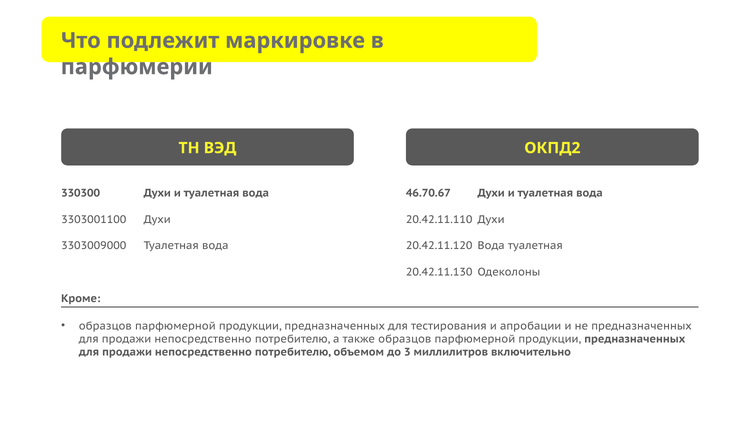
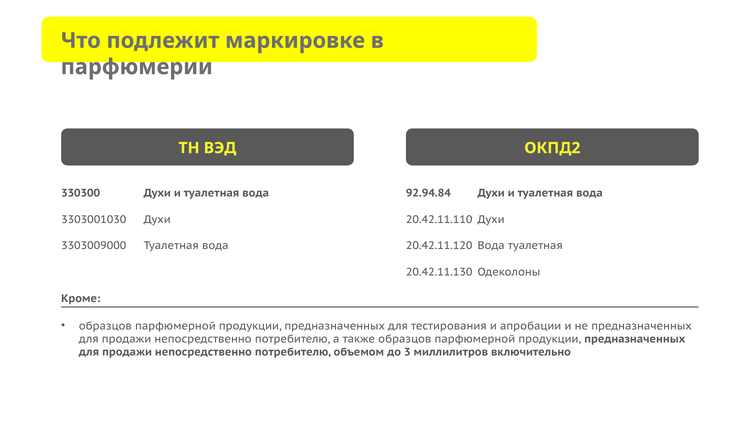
46.70.67: 46.70.67 -> 92.94.84
3303001100: 3303001100 -> 3303001030
